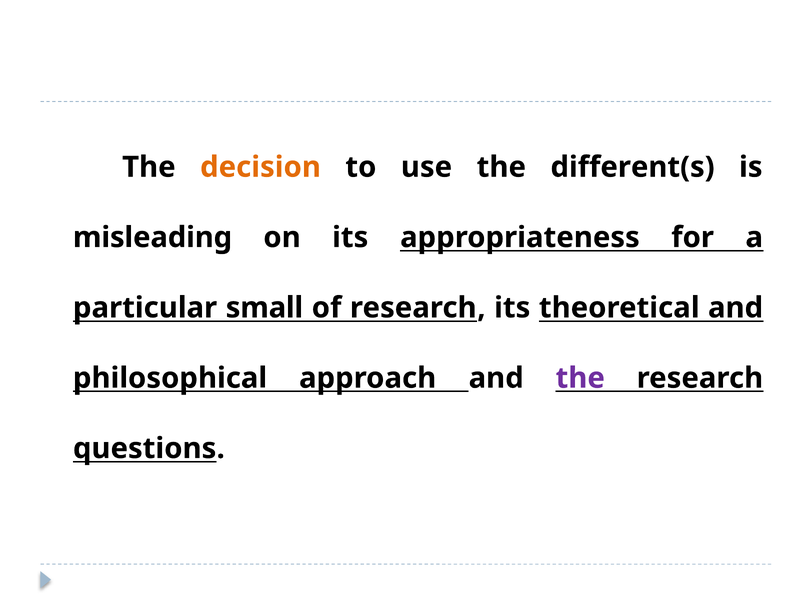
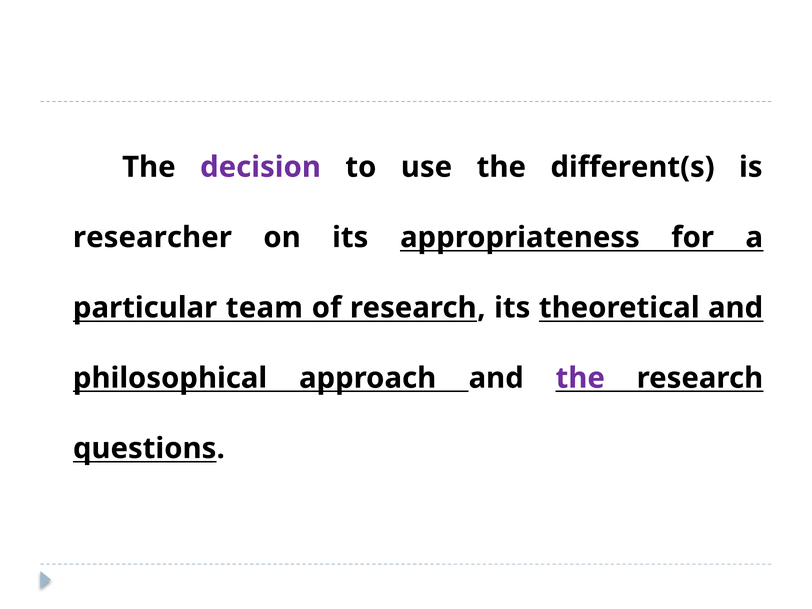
decision colour: orange -> purple
misleading: misleading -> researcher
small: small -> team
